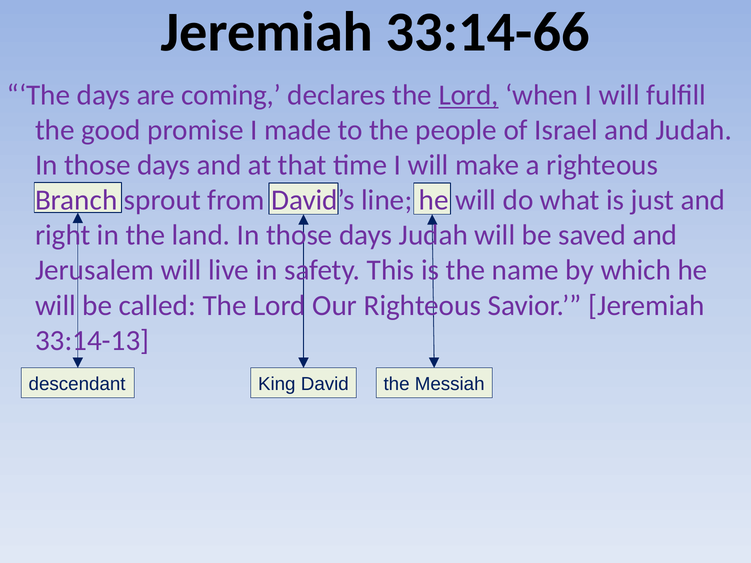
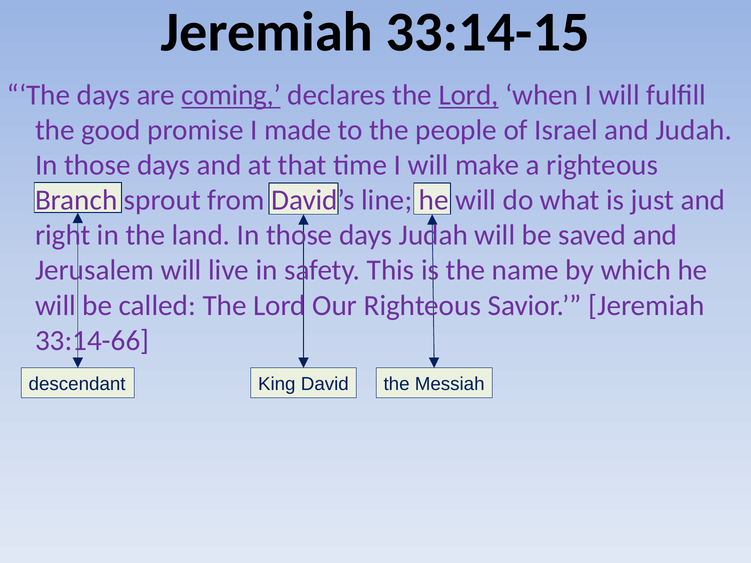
33:14-66: 33:14-66 -> 33:14-15
coming underline: none -> present
33:14-13: 33:14-13 -> 33:14-66
